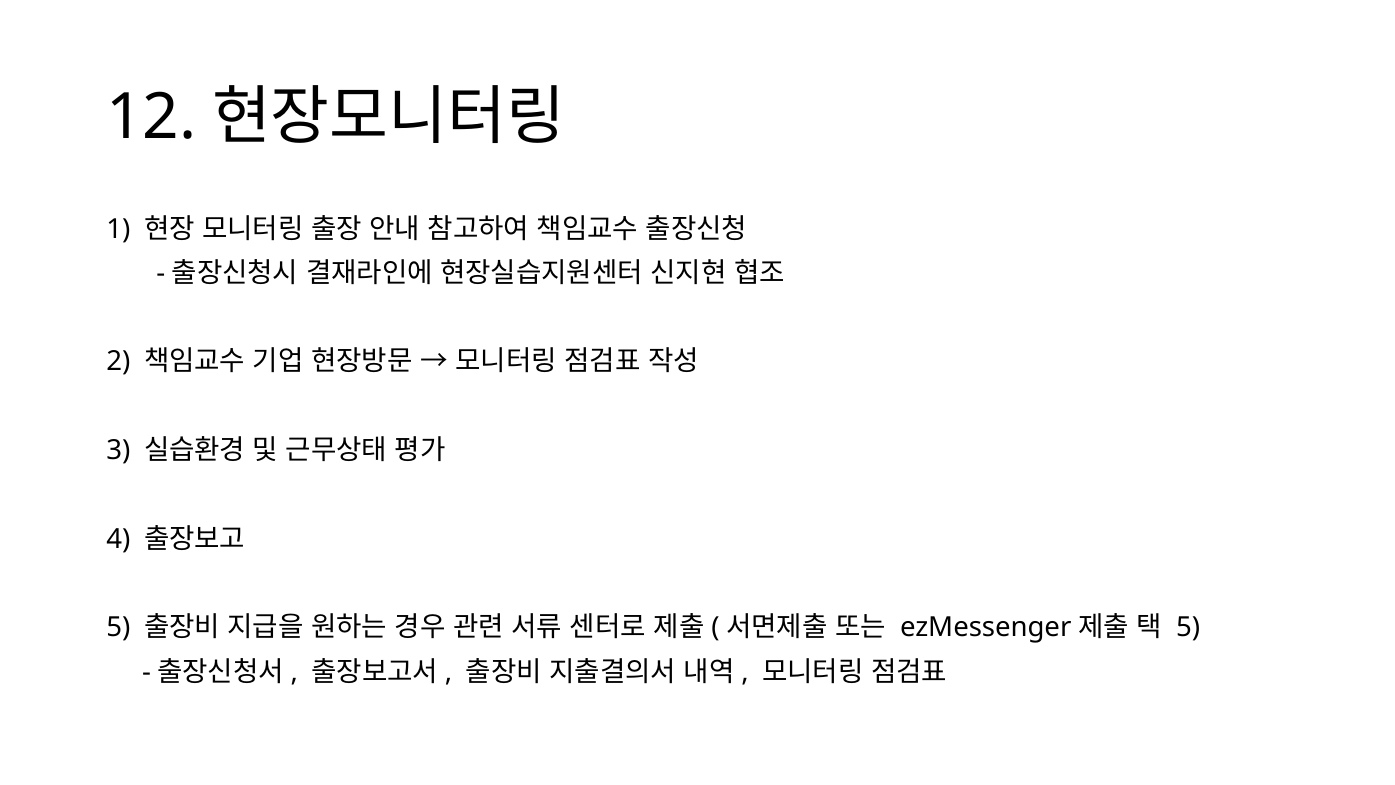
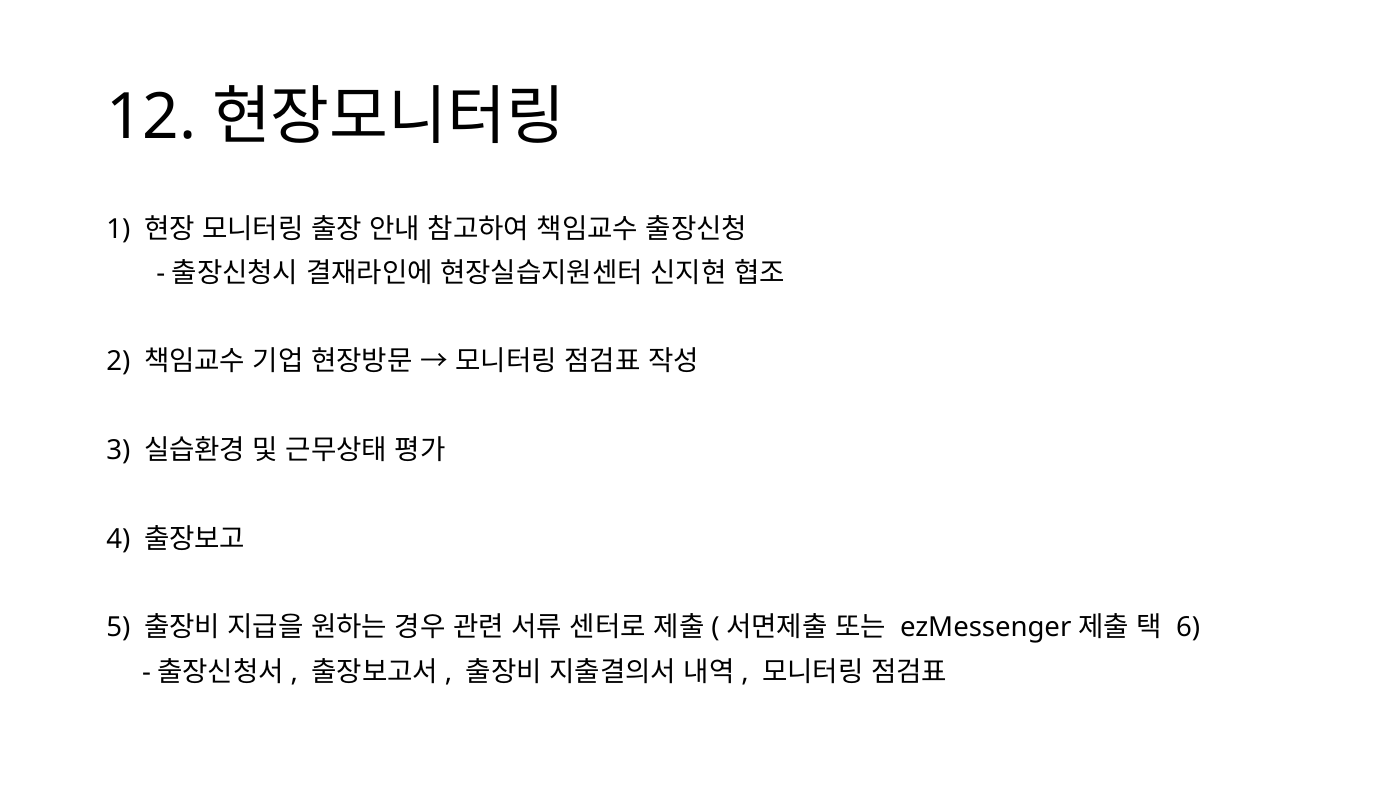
5 at (1188, 628): 5 -> 6
